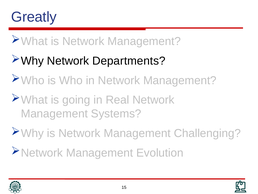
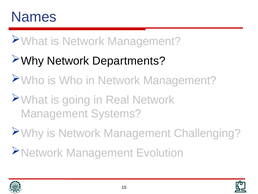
Greatly: Greatly -> Names
